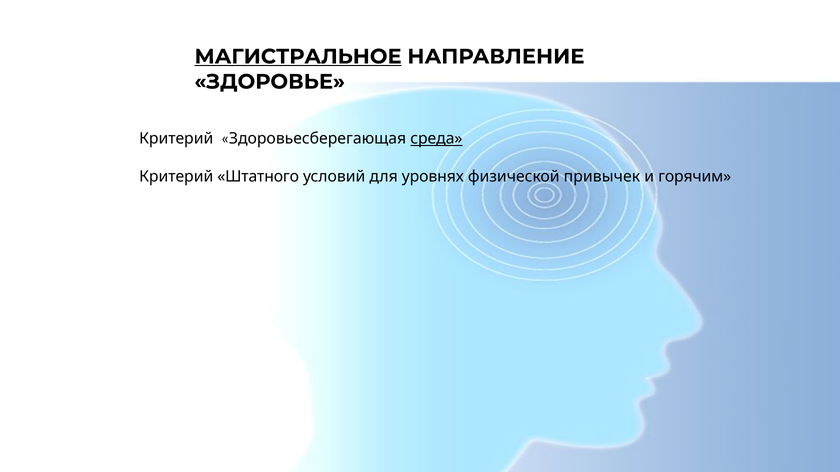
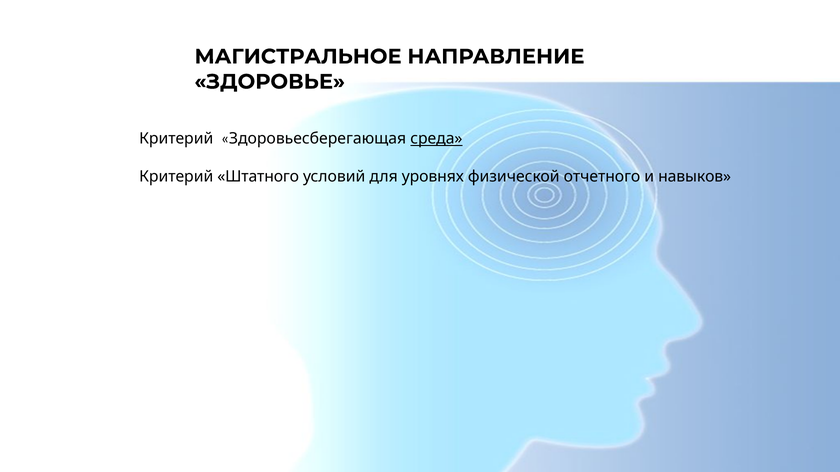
МАГИСТРАЛЬНОЕ underline: present -> none
привычек: привычек -> отчетного
горячим: горячим -> навыков
